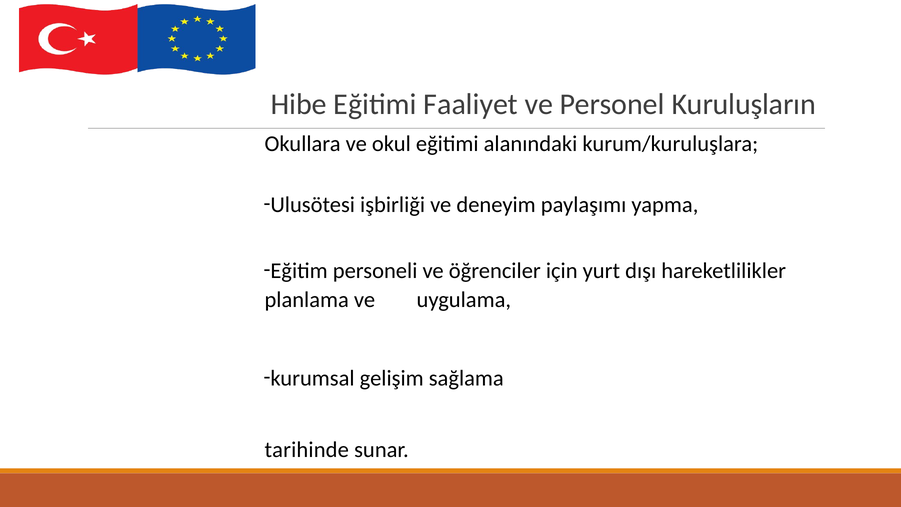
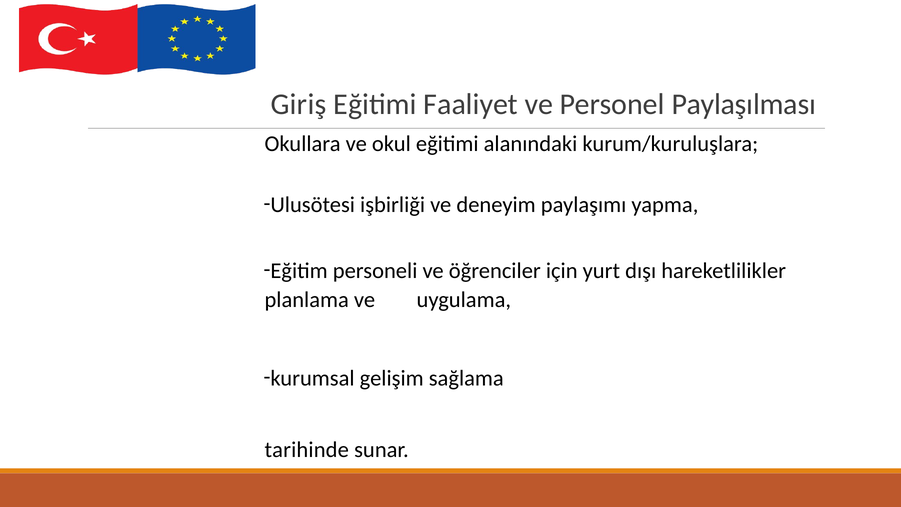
Hibe: Hibe -> Giriş
Kuruluşların: Kuruluşların -> Paylaşılması
